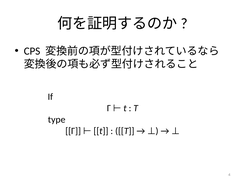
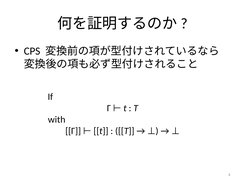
type: type -> with
